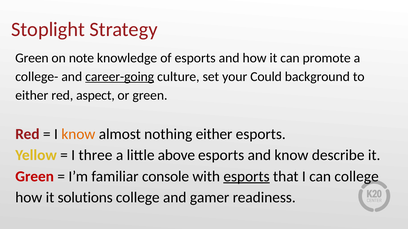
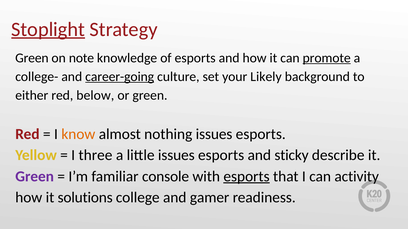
Stoplight underline: none -> present
promote underline: none -> present
Could: Could -> Likely
aspect: aspect -> below
nothing either: either -> issues
little above: above -> issues
and know: know -> sticky
Green at (35, 177) colour: red -> purple
can college: college -> activity
